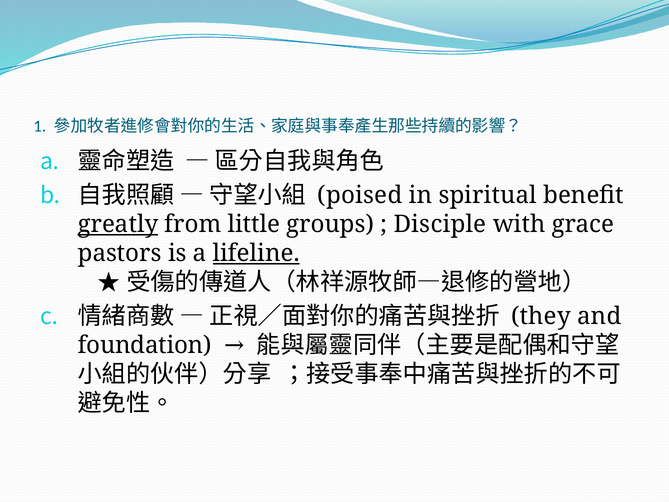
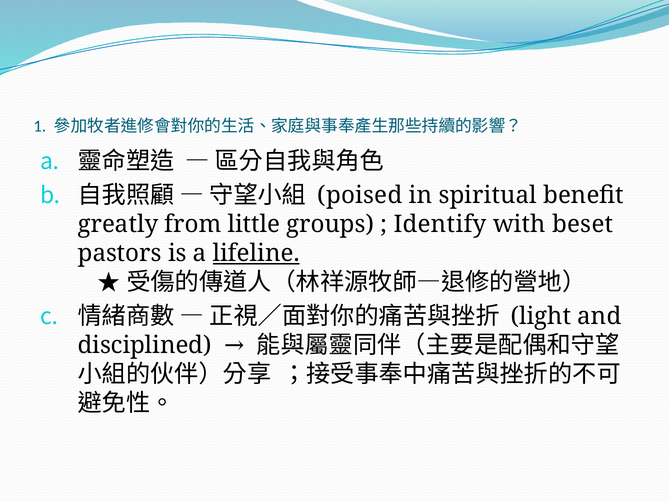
greatly underline: present -> none
Disciple: Disciple -> Identify
grace: grace -> beset
they: they -> light
foundation: foundation -> disciplined
